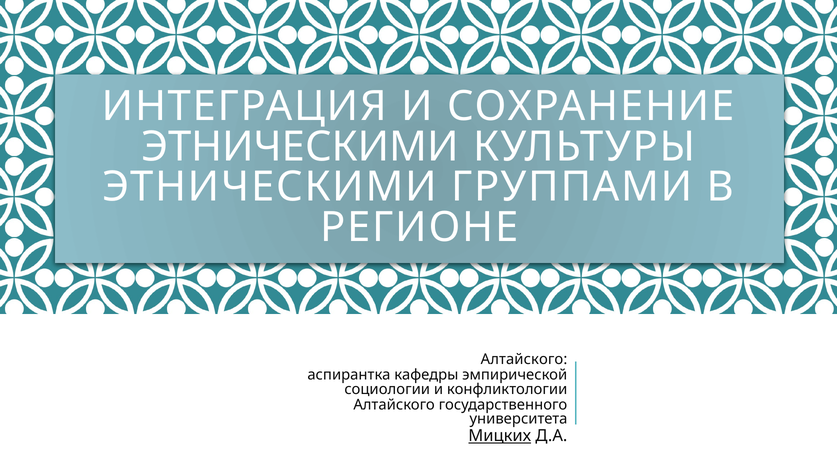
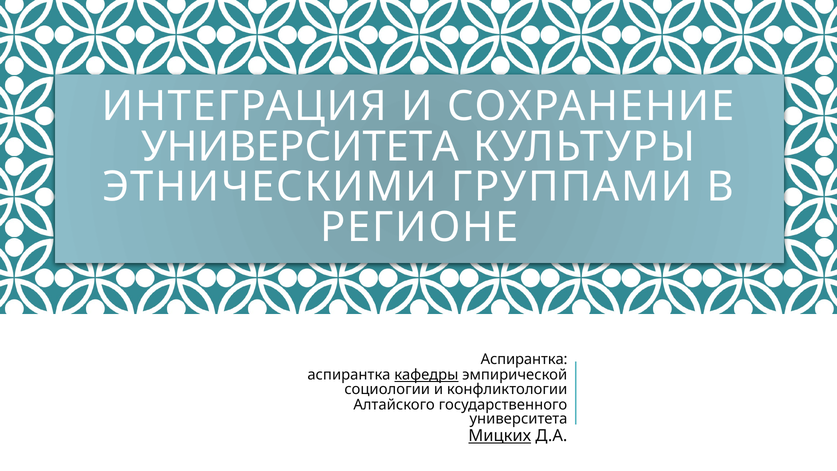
ЭТНИЧЕСКИМИ at (300, 147): ЭТНИЧЕСКИМИ -> УНИВЕРСИТЕТА
Алтайского at (524, 359): Алтайского -> Аспирантка
кафедры underline: none -> present
